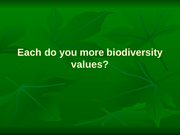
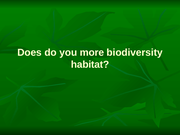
Each: Each -> Does
values: values -> habitat
